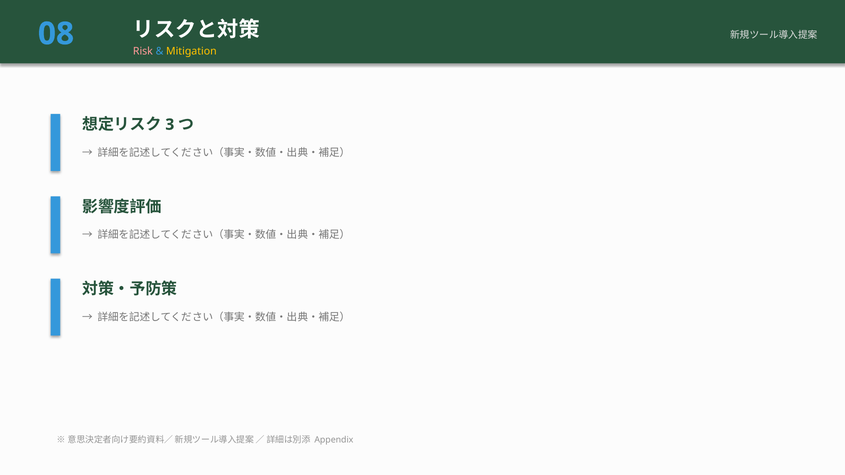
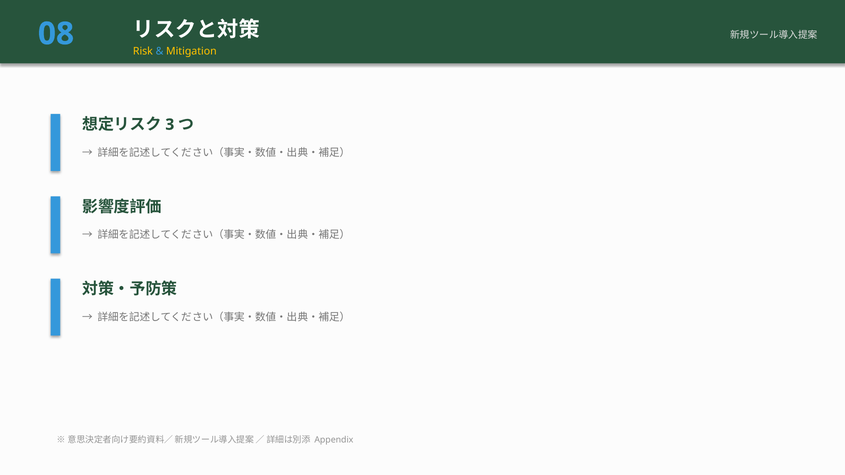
Risk colour: pink -> yellow
